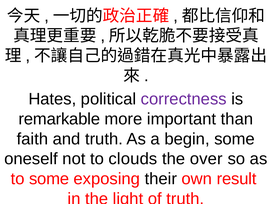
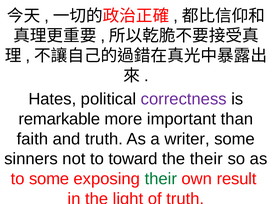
begin: begin -> writer
oneself: oneself -> sinners
clouds: clouds -> toward
the over: over -> their
their at (161, 179) colour: black -> green
